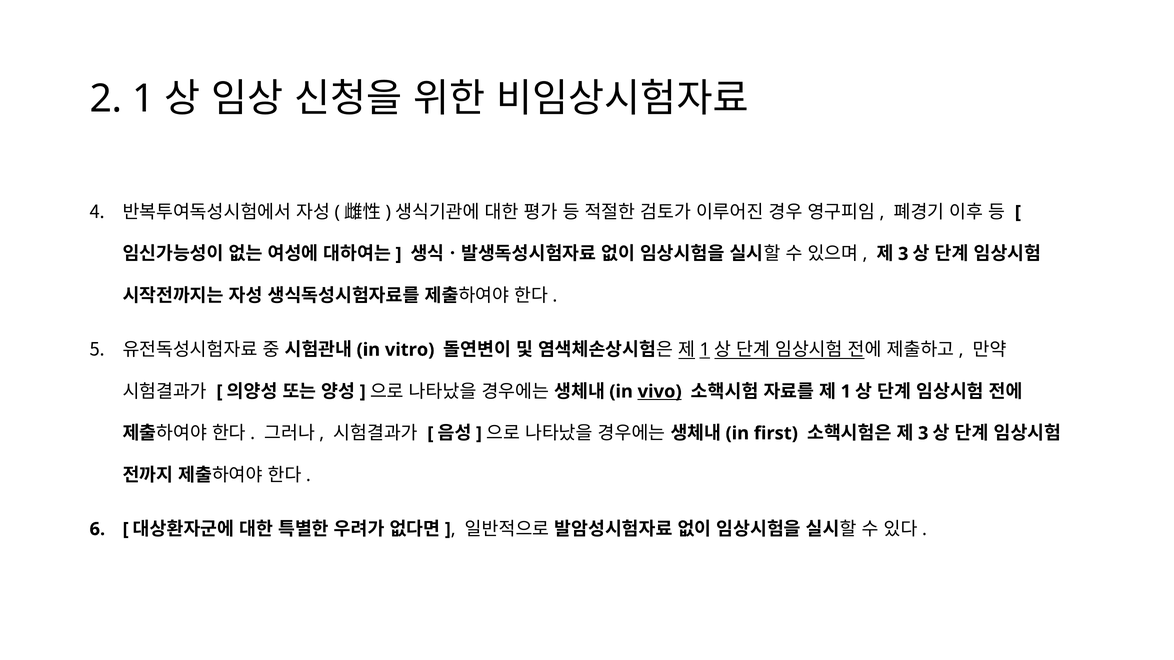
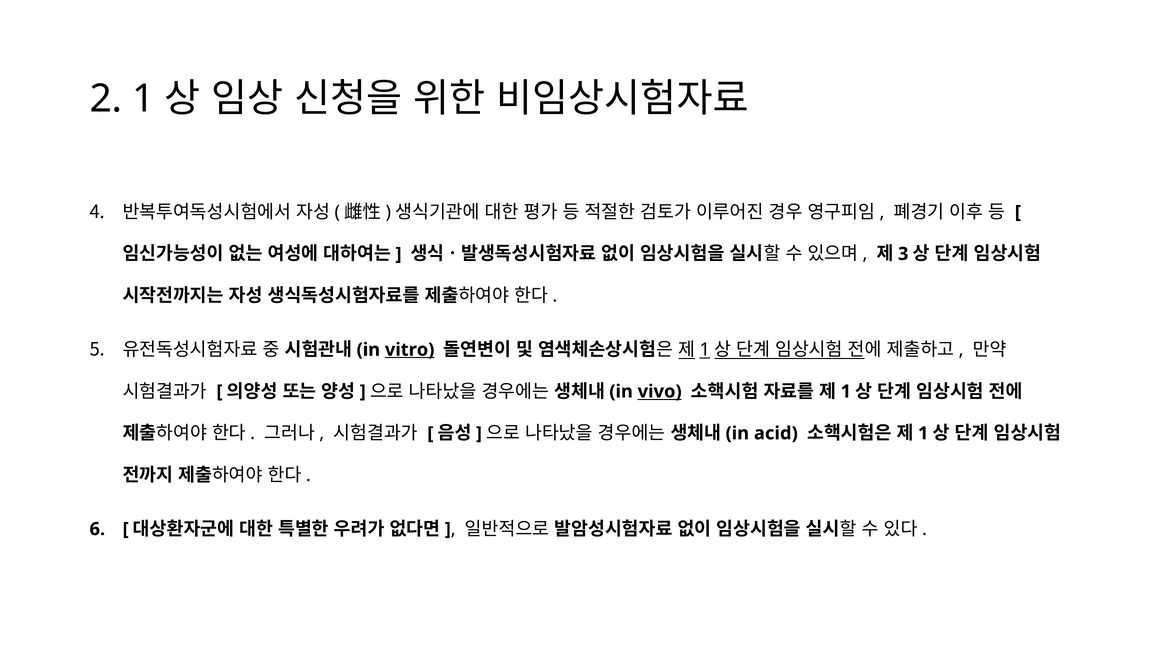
vitro underline: none -> present
first: first -> acid
3 at (923, 434): 3 -> 1
